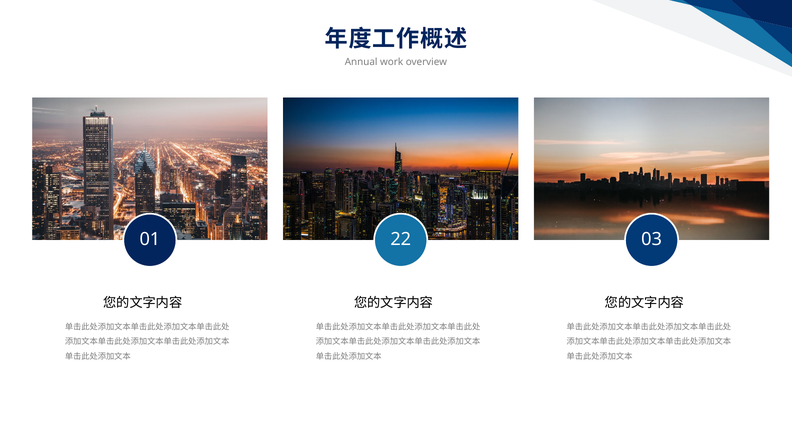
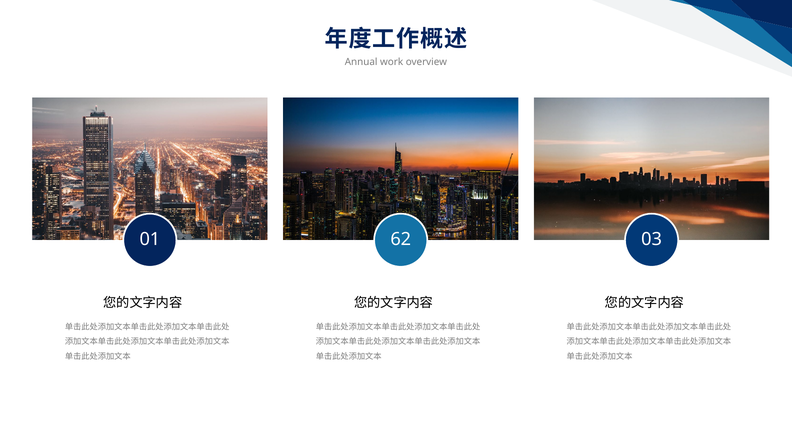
22: 22 -> 62
